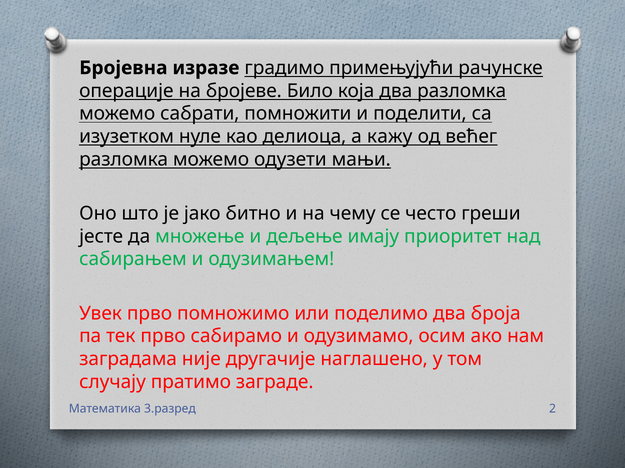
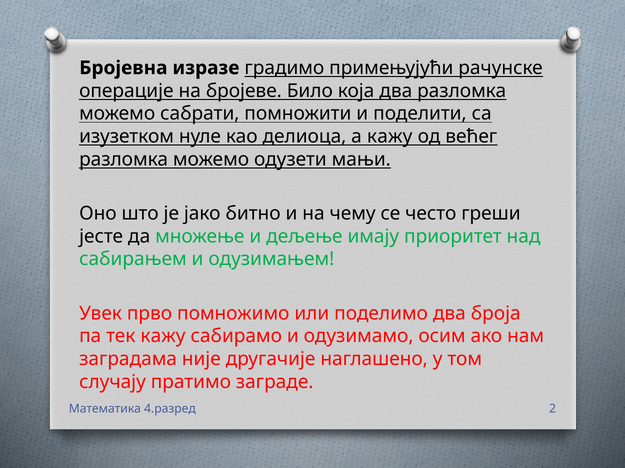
тек прво: прво -> кажу
3.разред: 3.разред -> 4.разред
